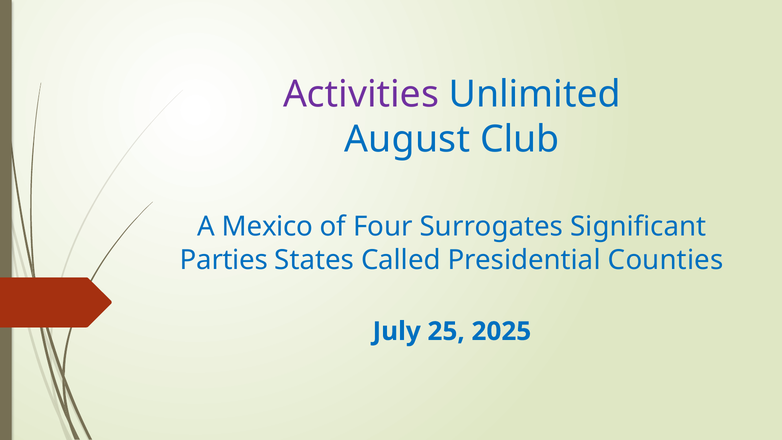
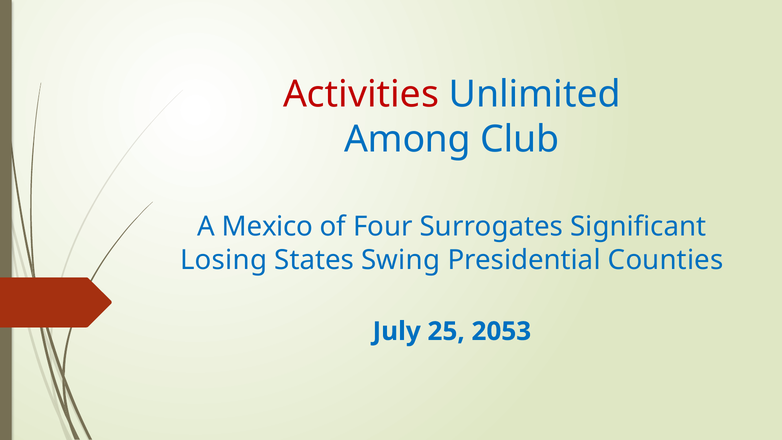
Activities colour: purple -> red
August: August -> Among
Parties: Parties -> Losing
Called: Called -> Swing
2025: 2025 -> 2053
